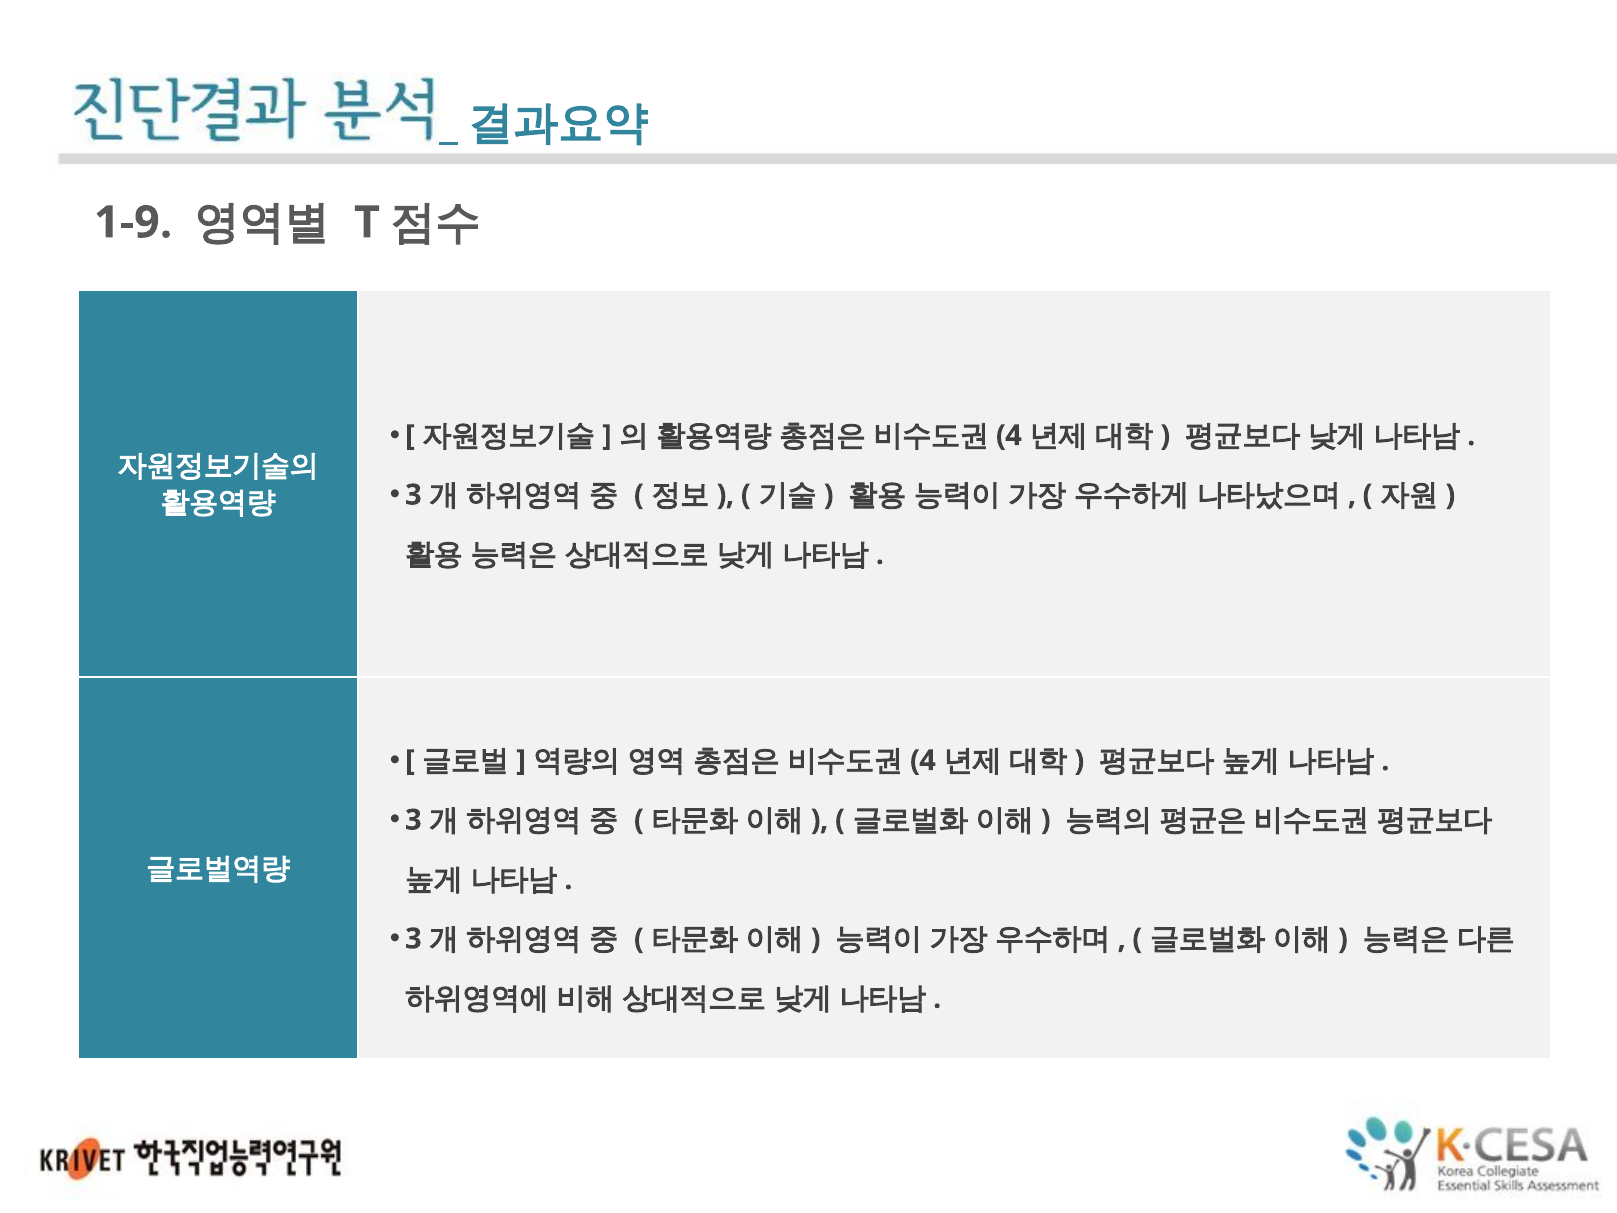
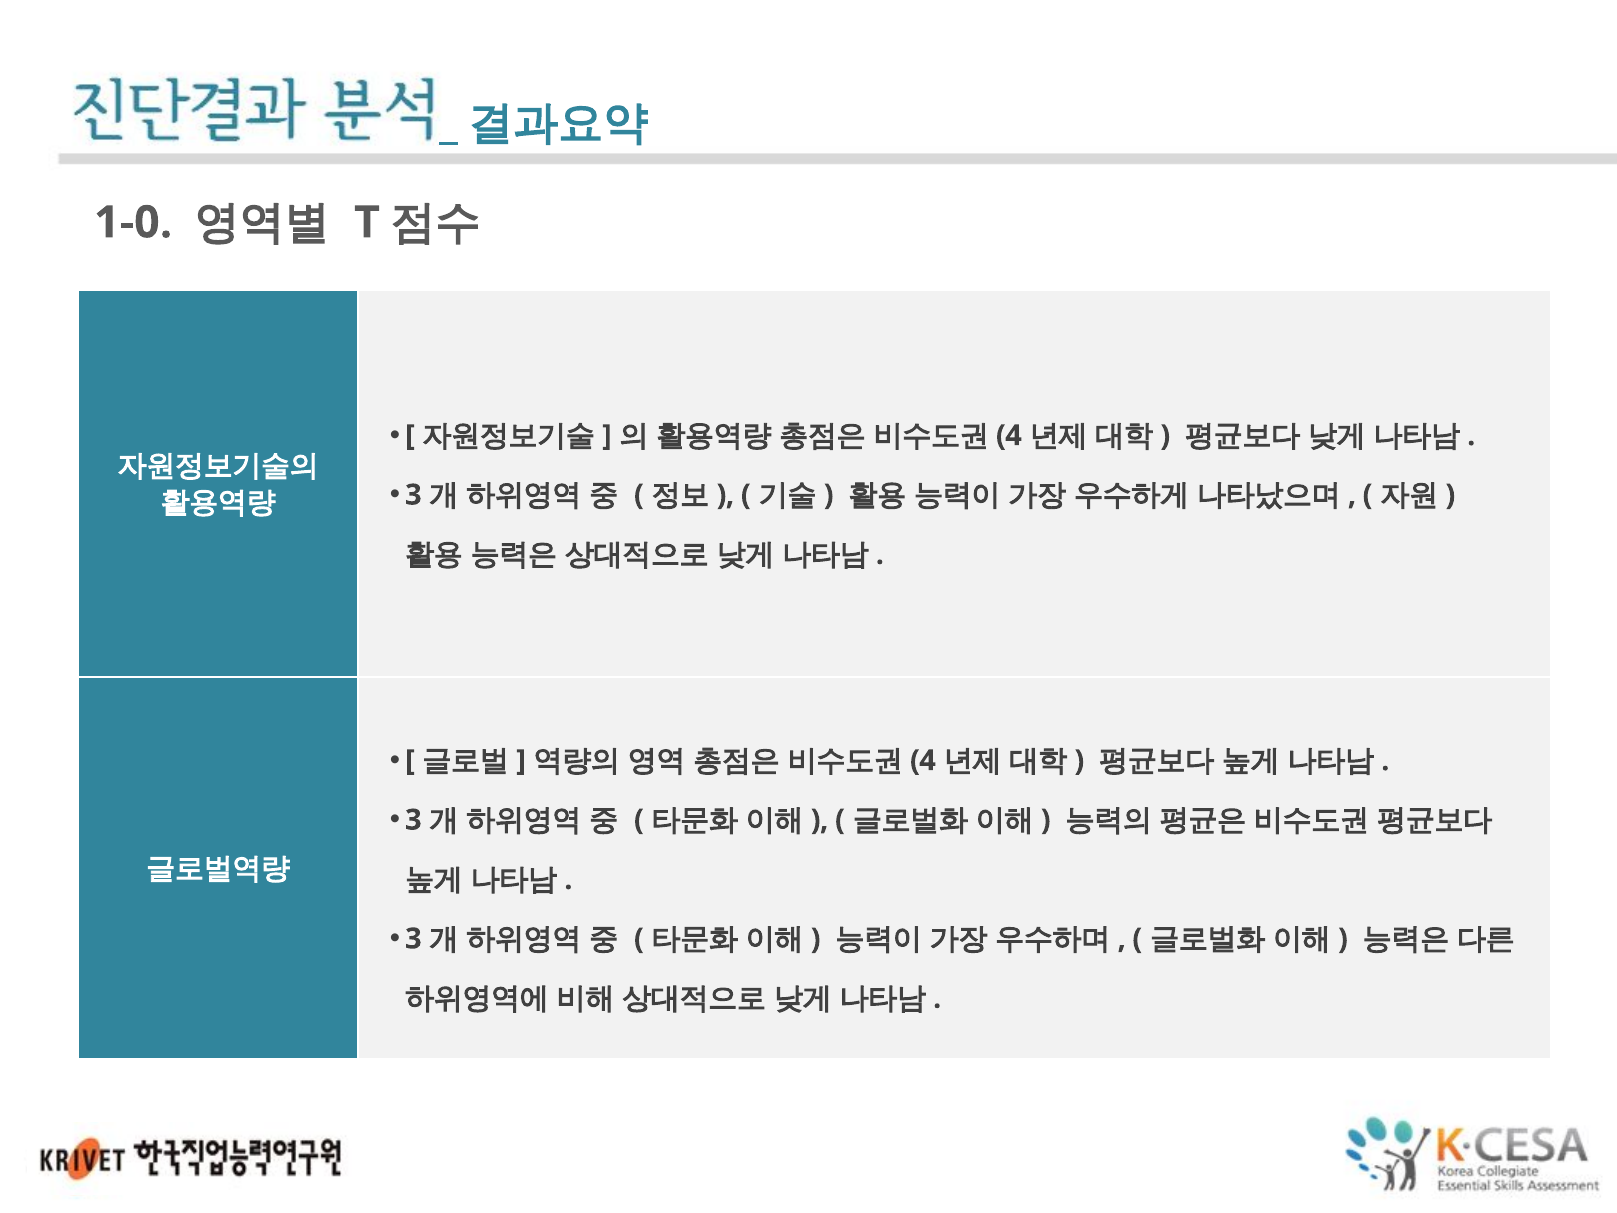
1-9: 1-9 -> 1-0
